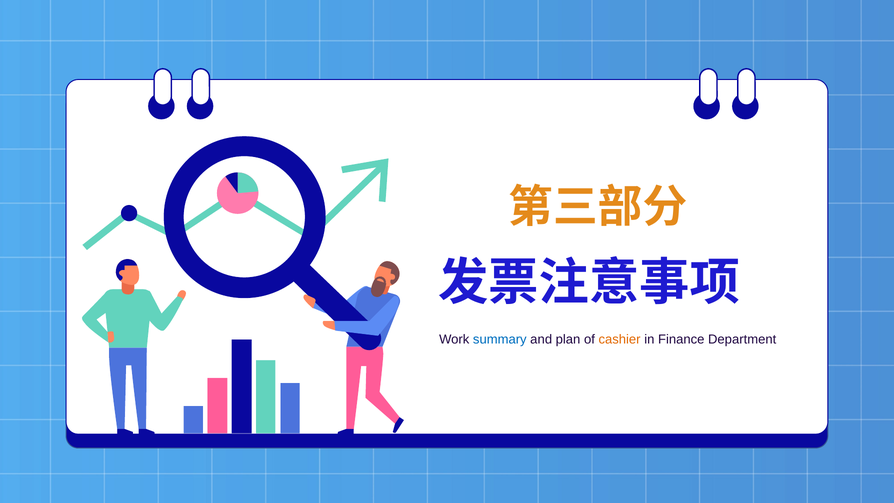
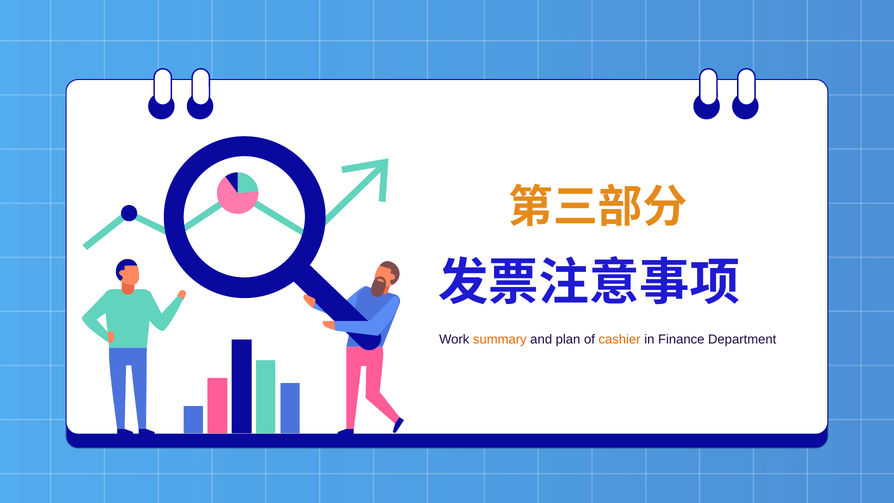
summary colour: blue -> orange
